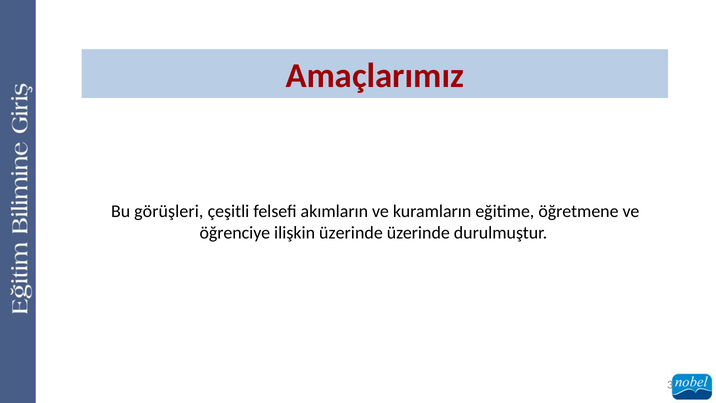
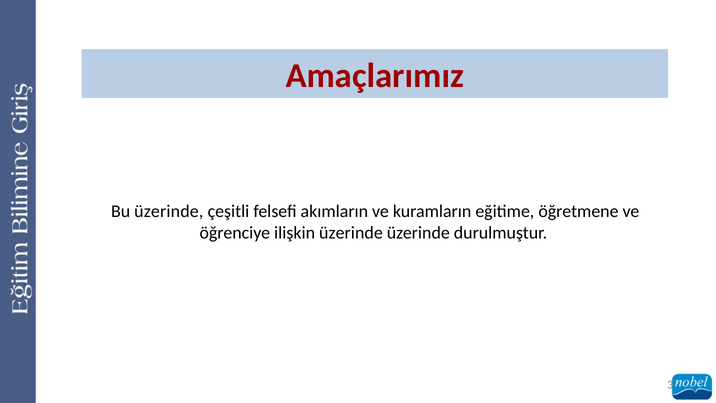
Bu görüşleri: görüşleri -> üzerinde
